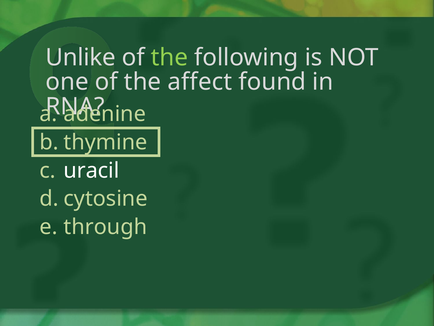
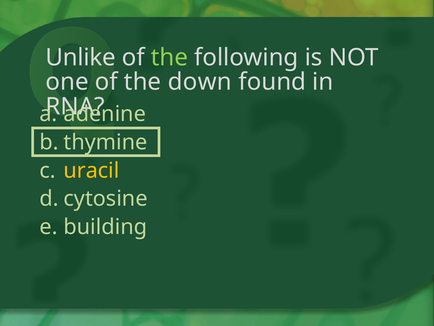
affect: affect -> down
uracil colour: white -> yellow
through: through -> building
